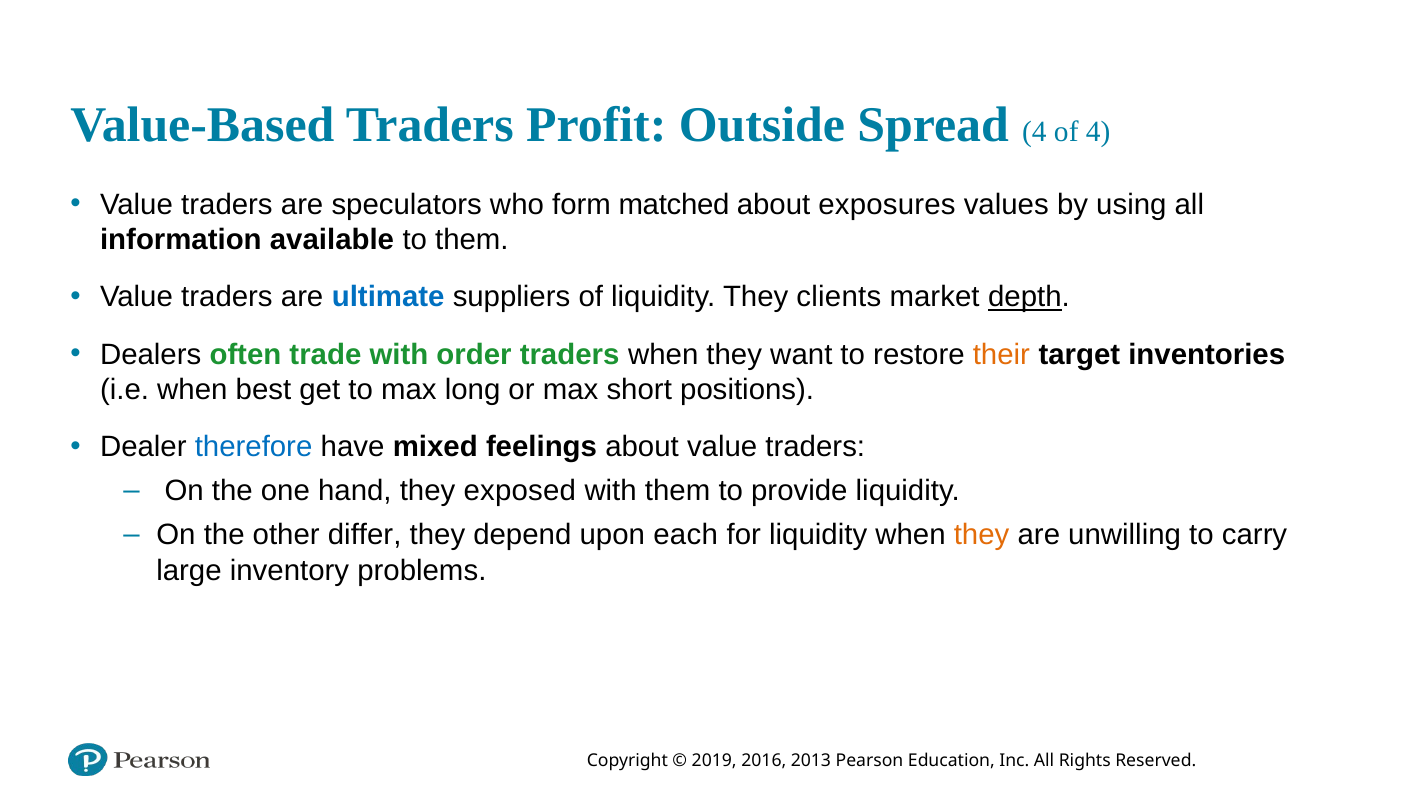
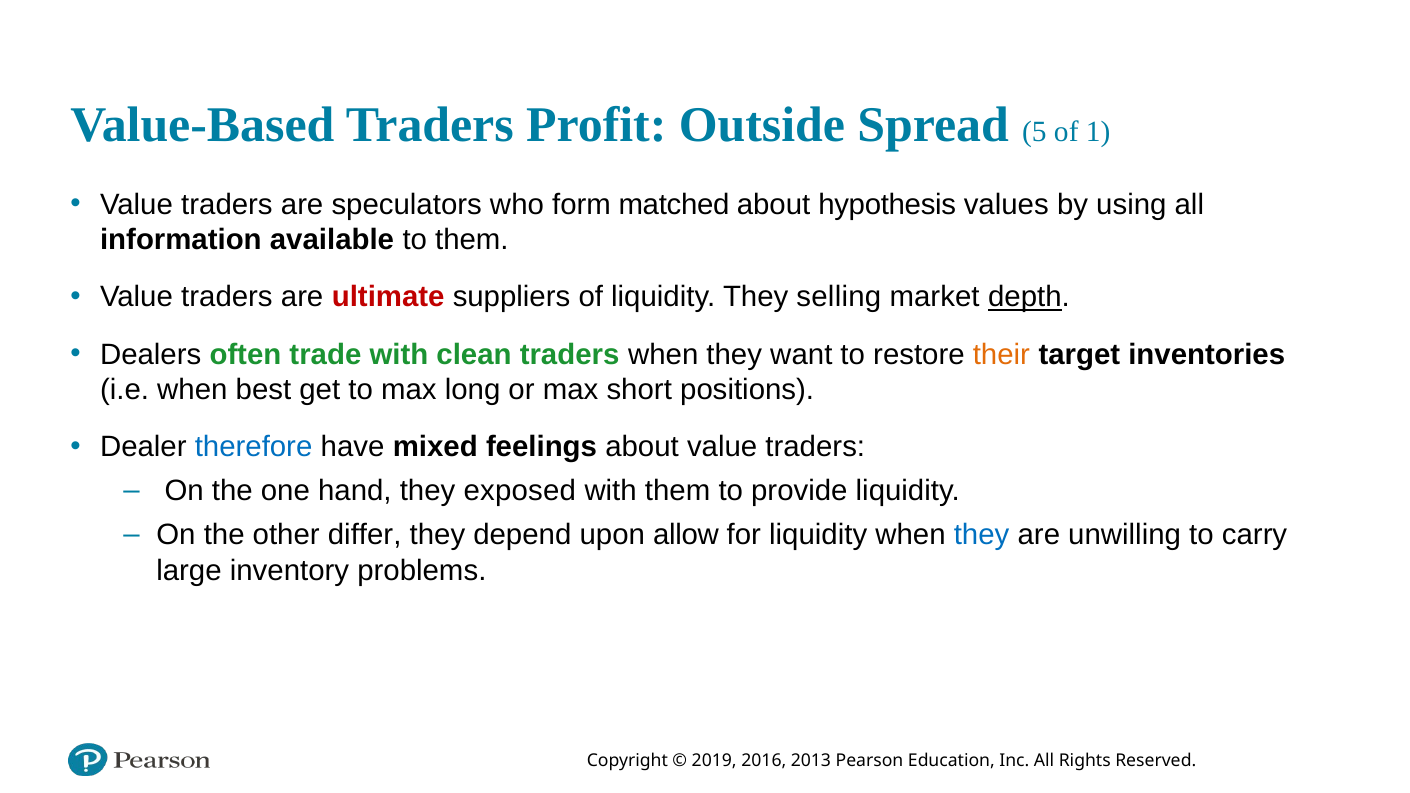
Spread 4: 4 -> 5
of 4: 4 -> 1
exposures: exposures -> hypothesis
ultimate colour: blue -> red
clients: clients -> selling
order: order -> clean
each: each -> allow
they at (982, 535) colour: orange -> blue
